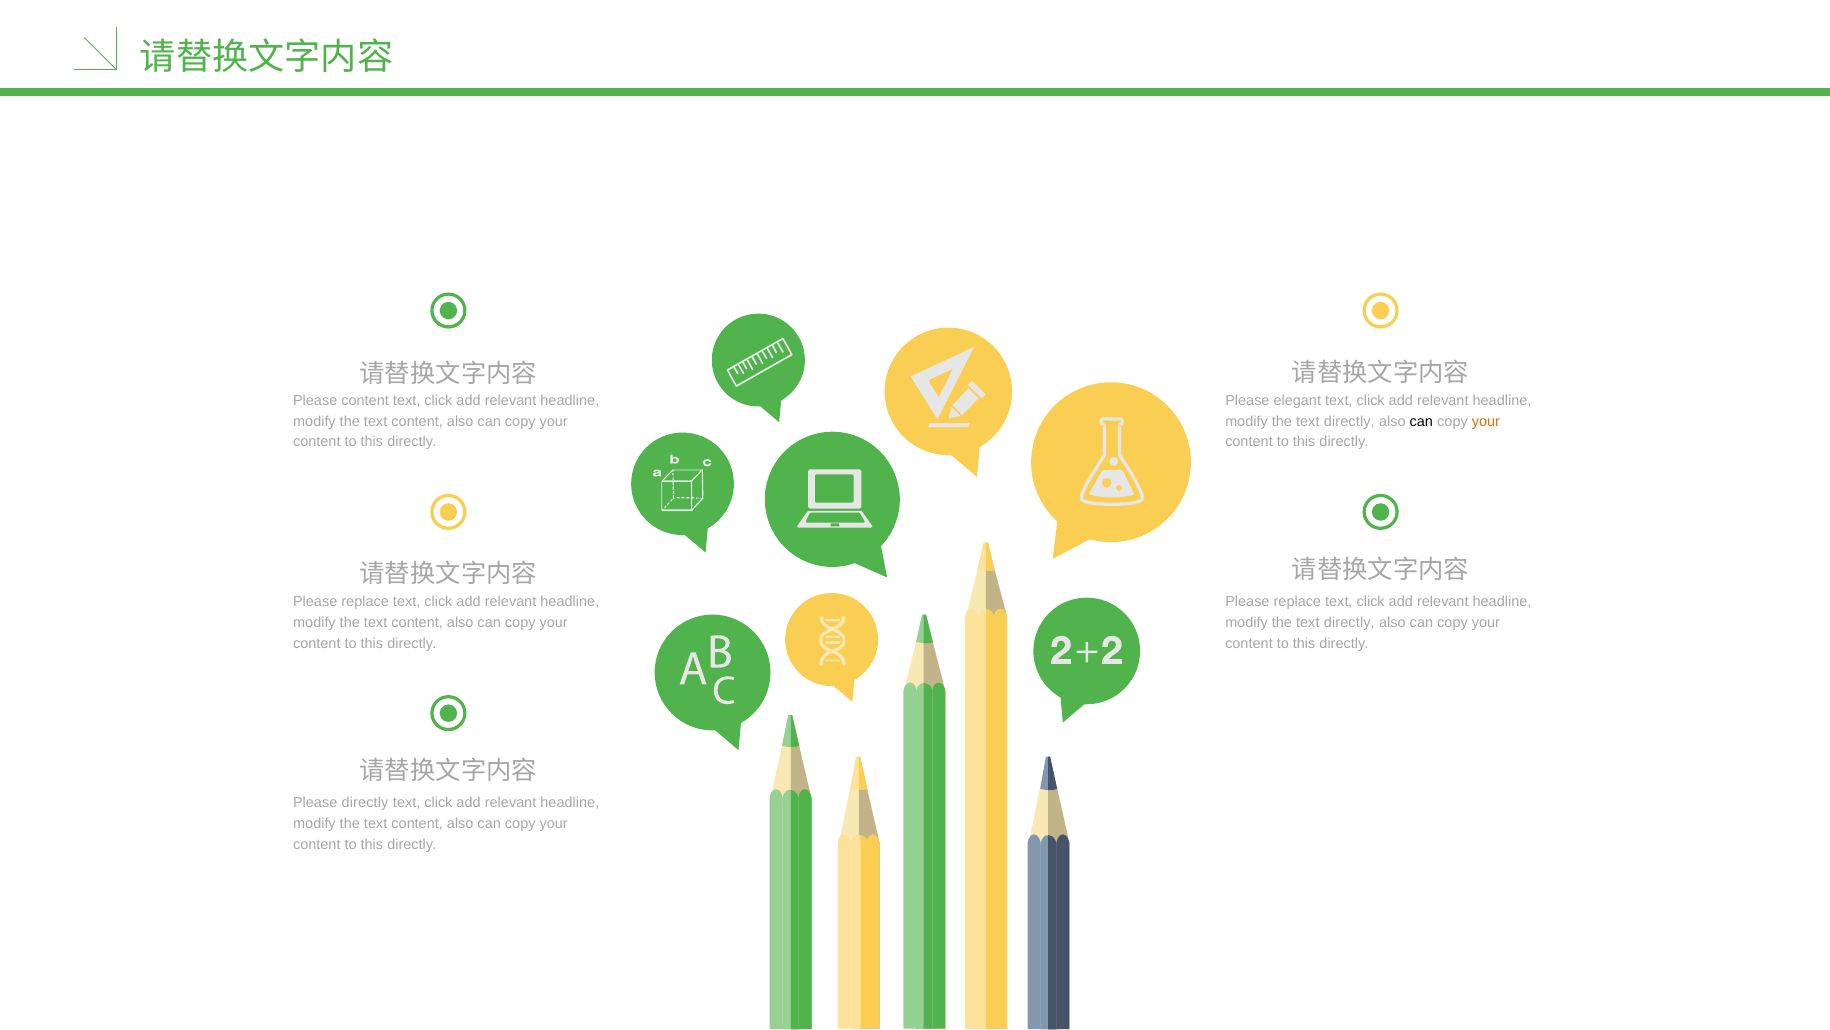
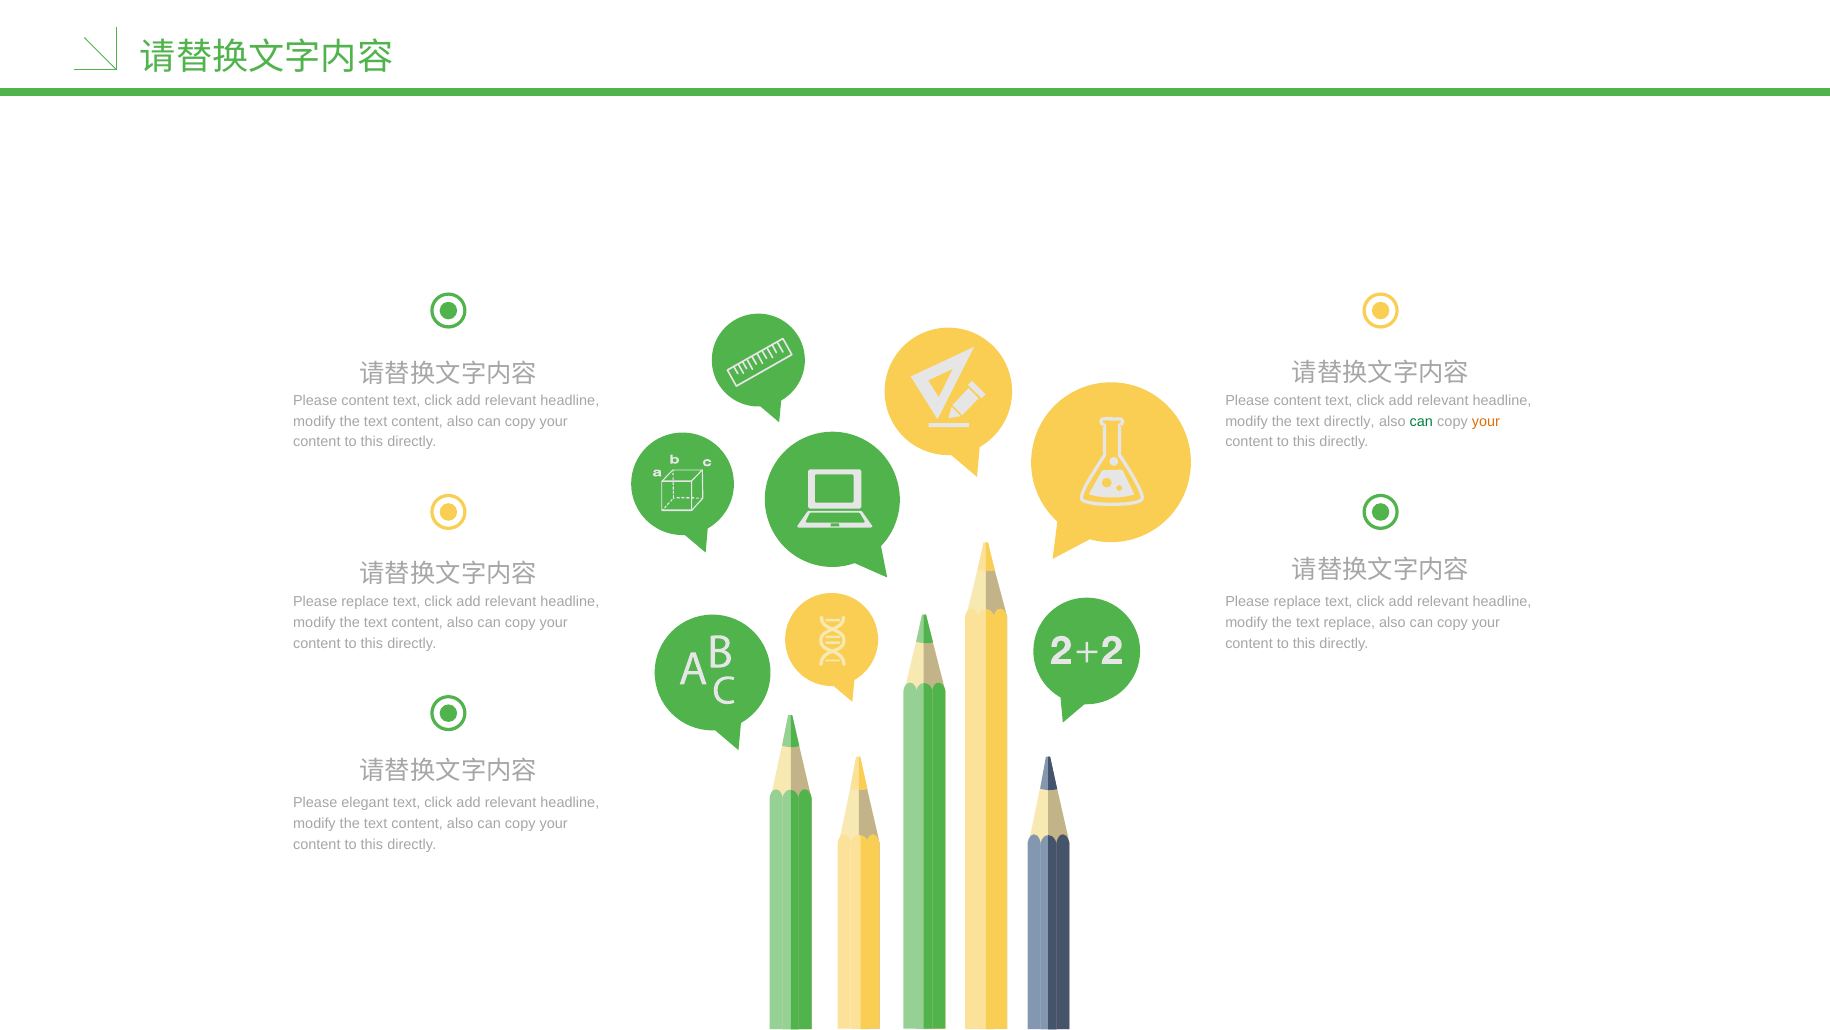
elegant at (1297, 400): elegant -> content
can at (1421, 421) colour: black -> green
directly at (1349, 622): directly -> replace
Please directly: directly -> elegant
